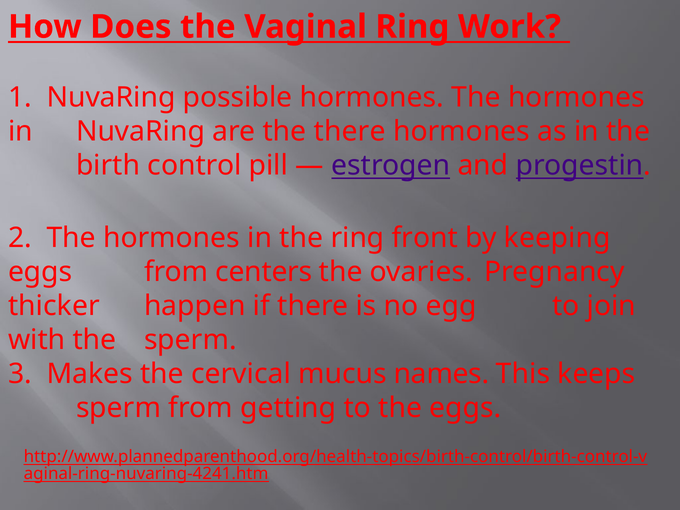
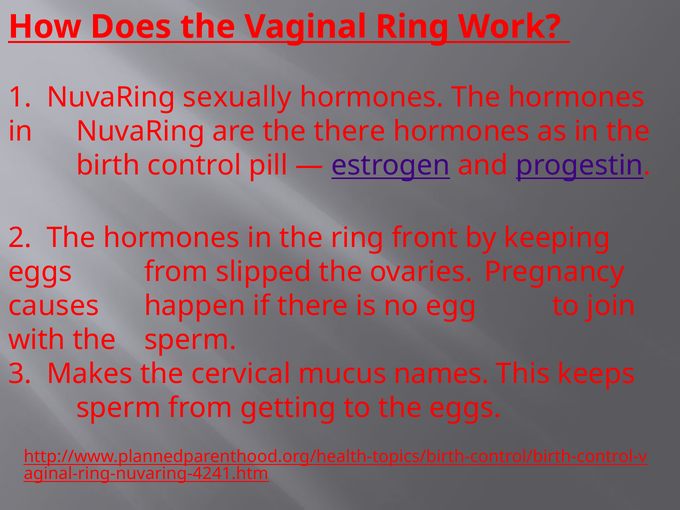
possible: possible -> sexually
centers: centers -> slipped
thicker: thicker -> causes
